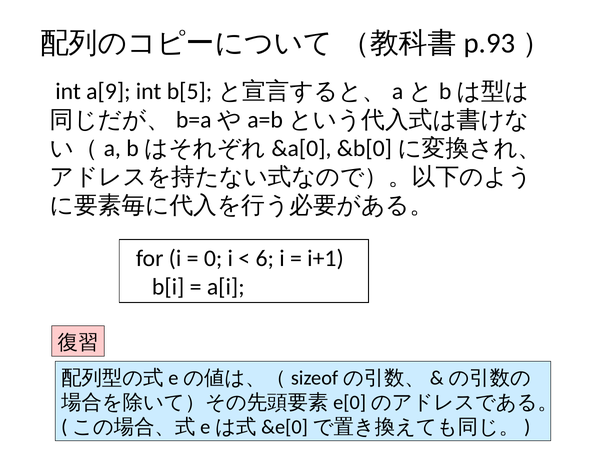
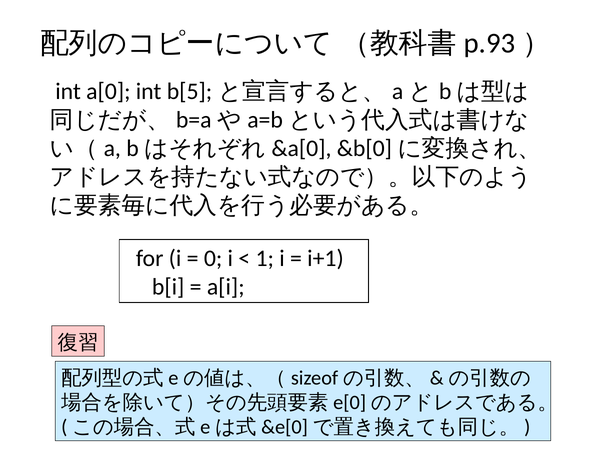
a[9: a[9 -> a[0
6: 6 -> 1
